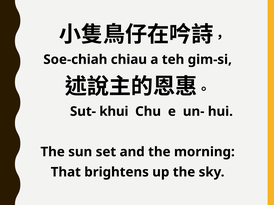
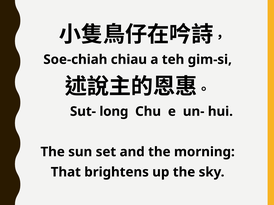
khui: khui -> long
